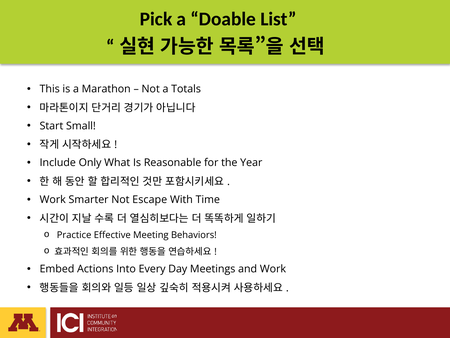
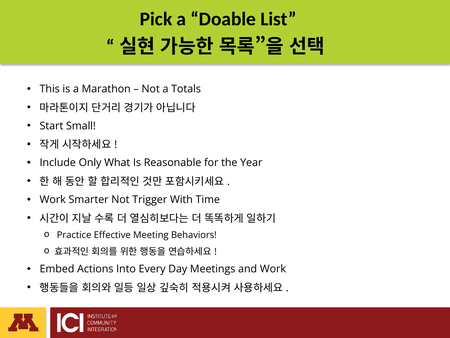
Escape: Escape -> Trigger
